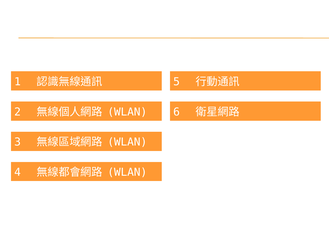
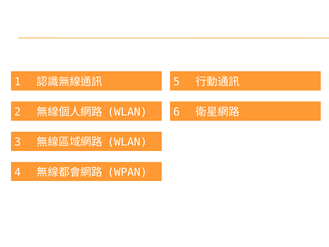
WLAN at (127, 172): WLAN -> WPAN
